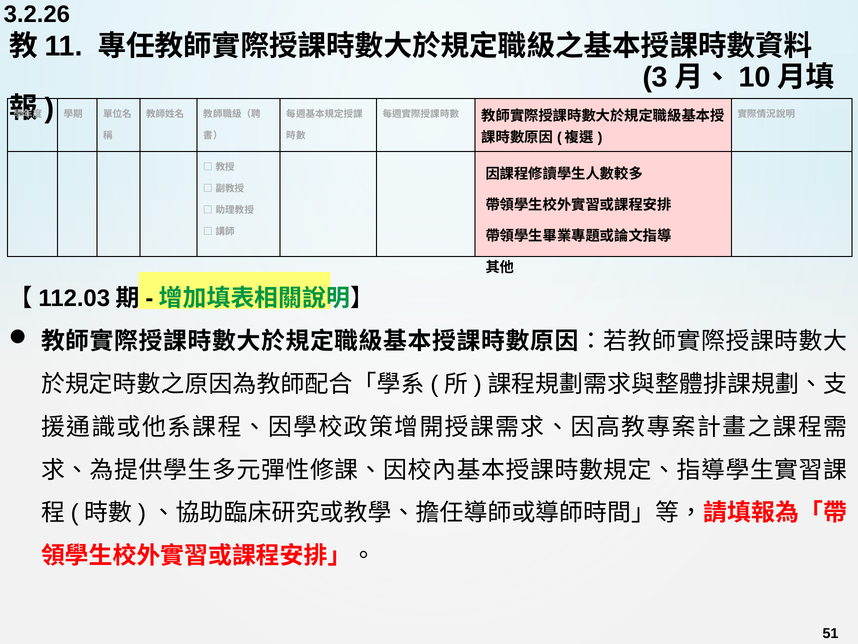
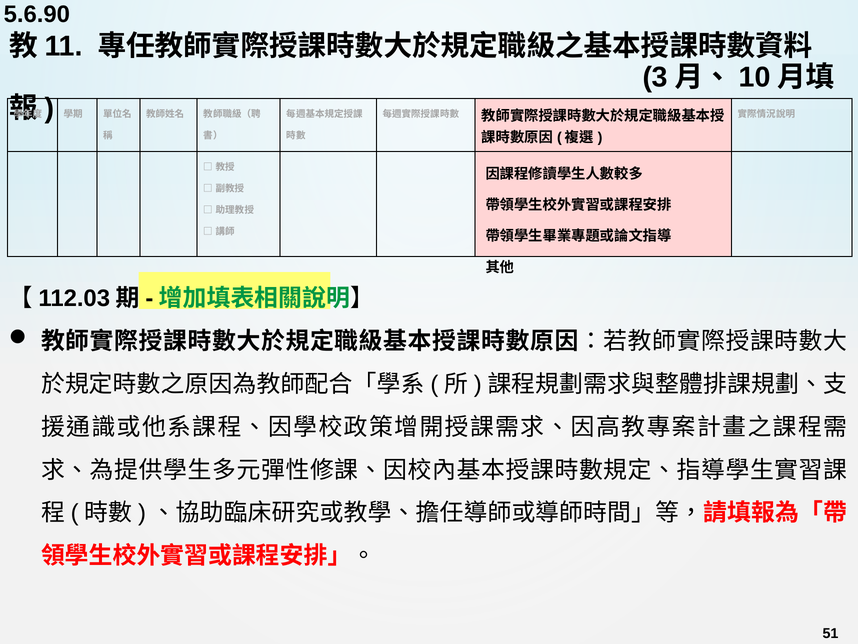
3.2.26: 3.2.26 -> 5.6.90
